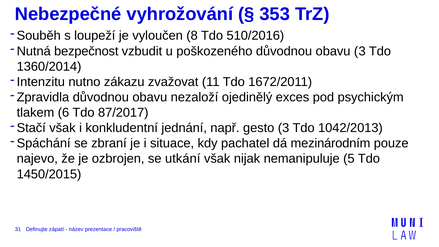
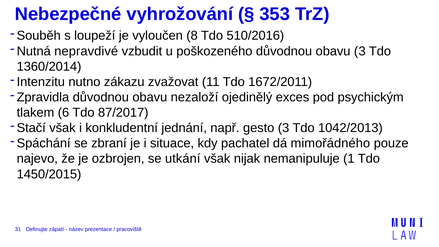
bezpečnost: bezpečnost -> nepravdivé
mezinárodním: mezinárodním -> mimořádného
5: 5 -> 1
